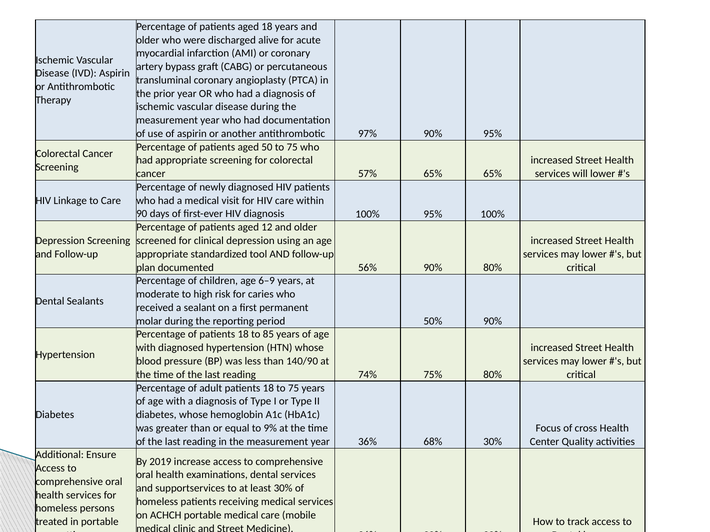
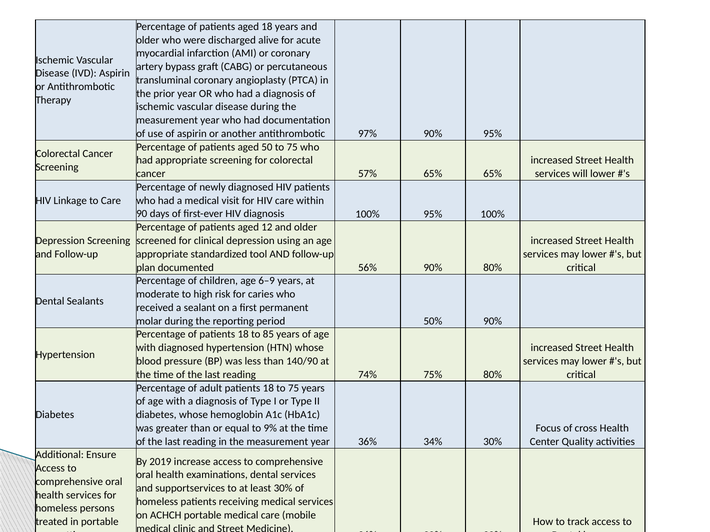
68%: 68% -> 34%
